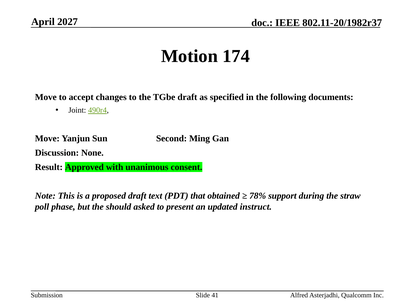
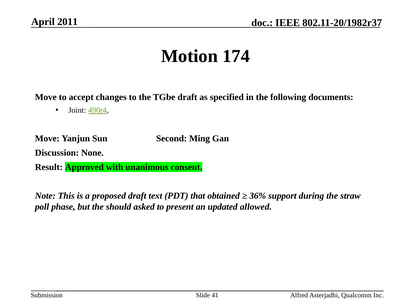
2027: 2027 -> 2011
78%: 78% -> 36%
instruct: instruct -> allowed
